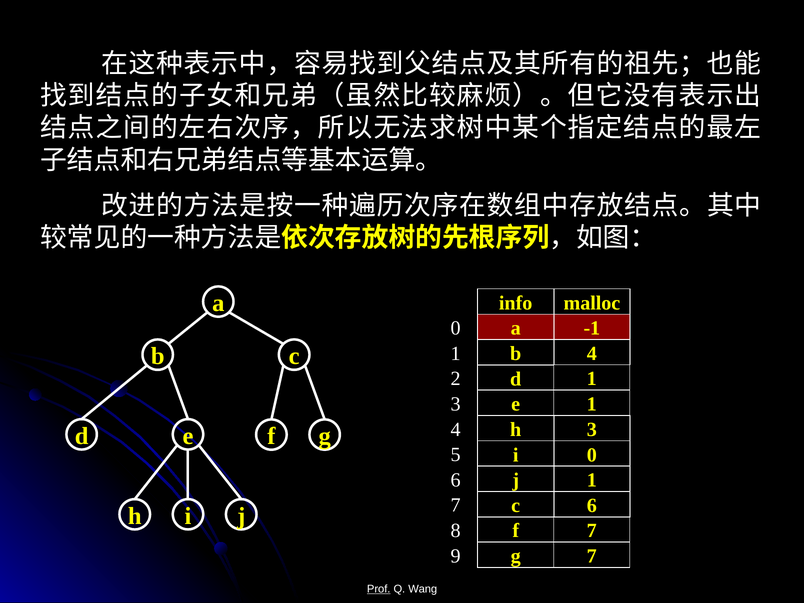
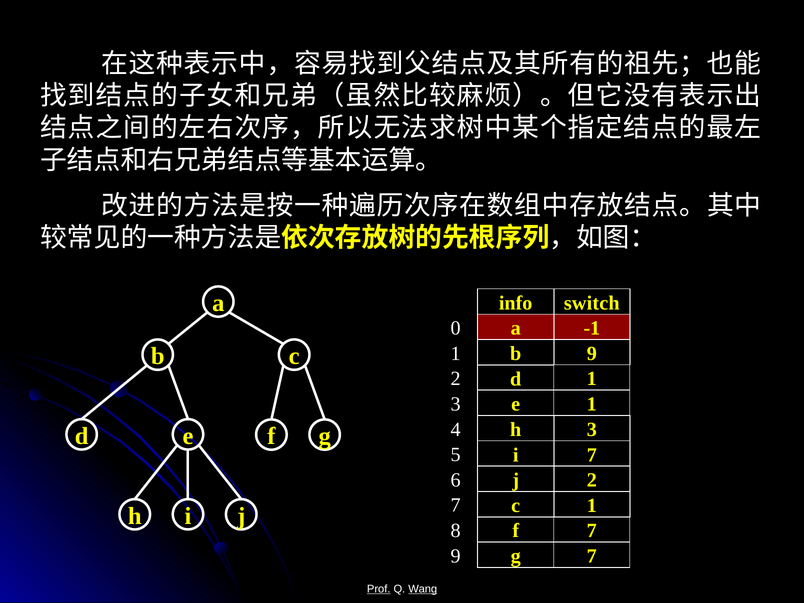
malloc: malloc -> switch
b 4: 4 -> 9
i 0: 0 -> 7
j 1: 1 -> 2
c 6: 6 -> 1
Wang underline: none -> present
